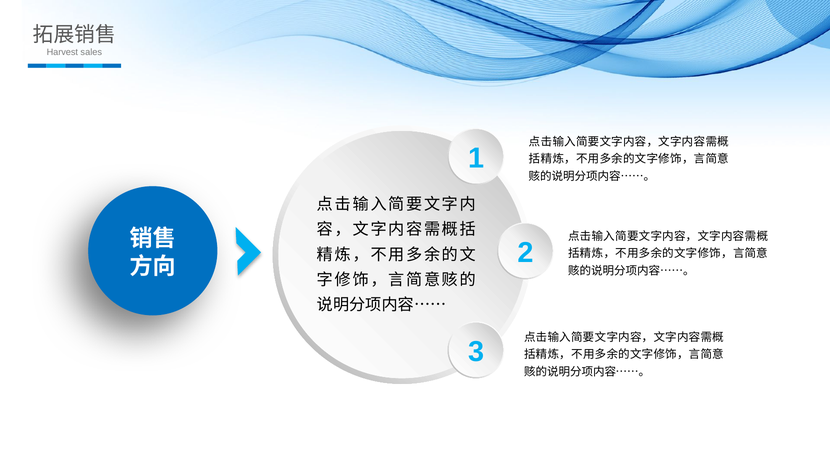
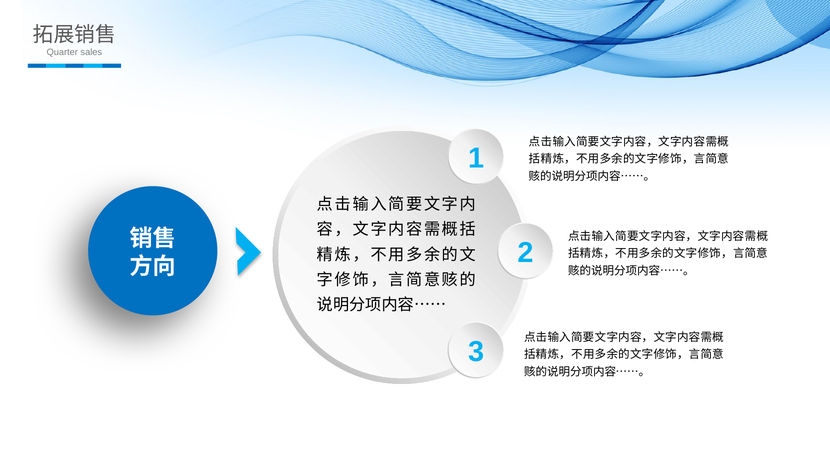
Harvest: Harvest -> Quarter
